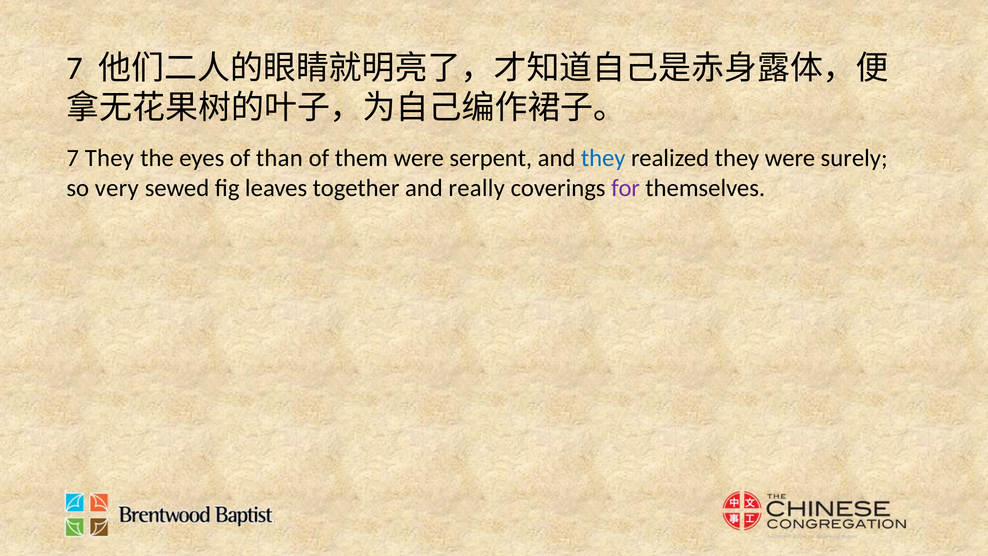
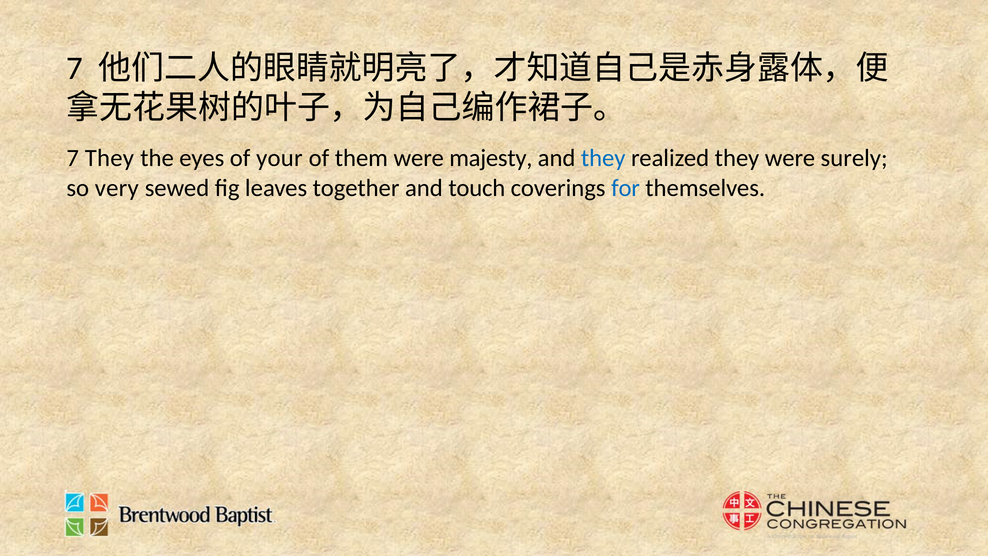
than: than -> your
serpent: serpent -> majesty
really: really -> touch
for colour: purple -> blue
